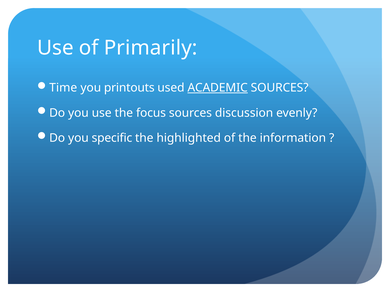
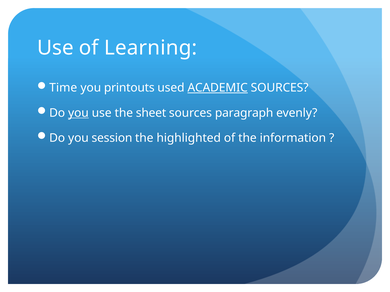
Primarily: Primarily -> Learning
you at (78, 113) underline: none -> present
focus: focus -> sheet
discussion: discussion -> paragraph
specific: specific -> session
